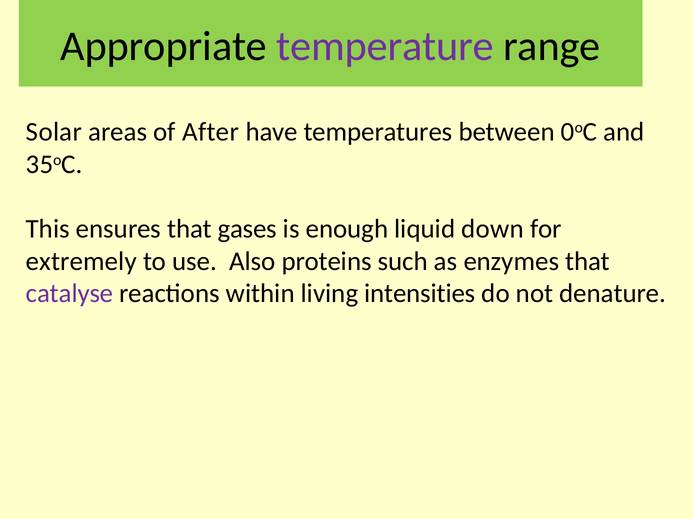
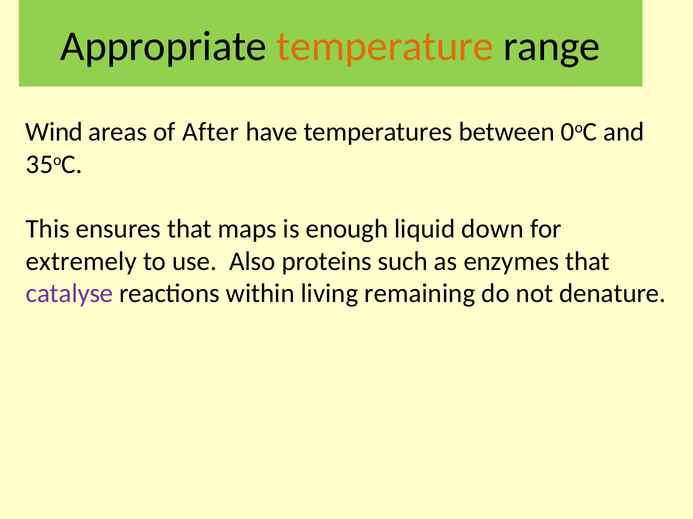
temperature colour: purple -> orange
Solar: Solar -> Wind
gases: gases -> maps
intensities: intensities -> remaining
